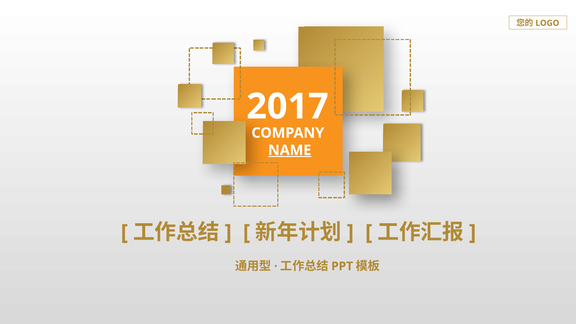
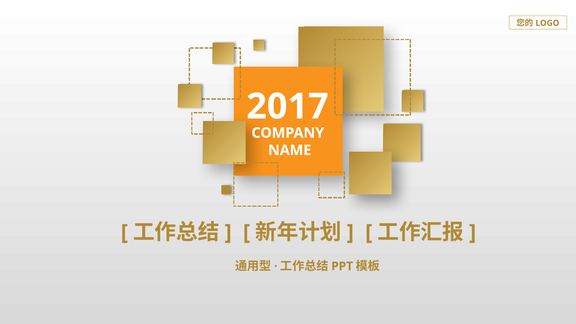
NAME underline: present -> none
